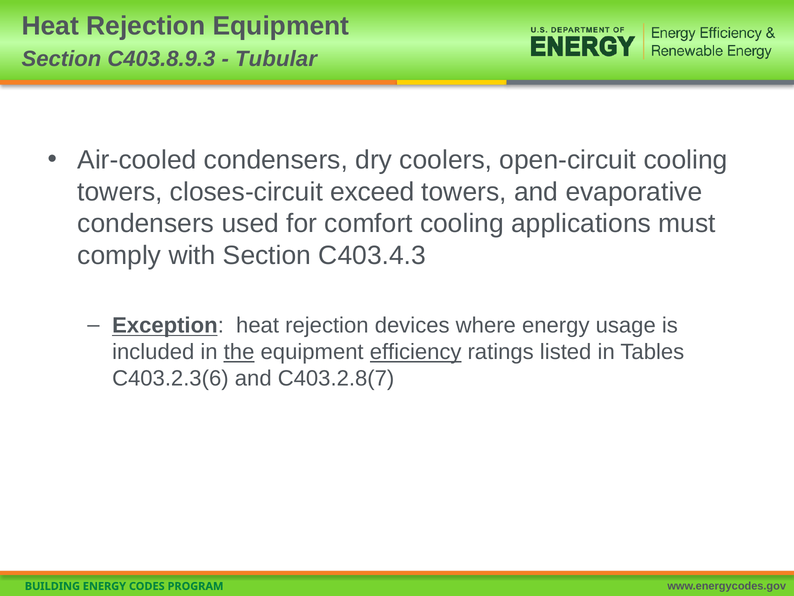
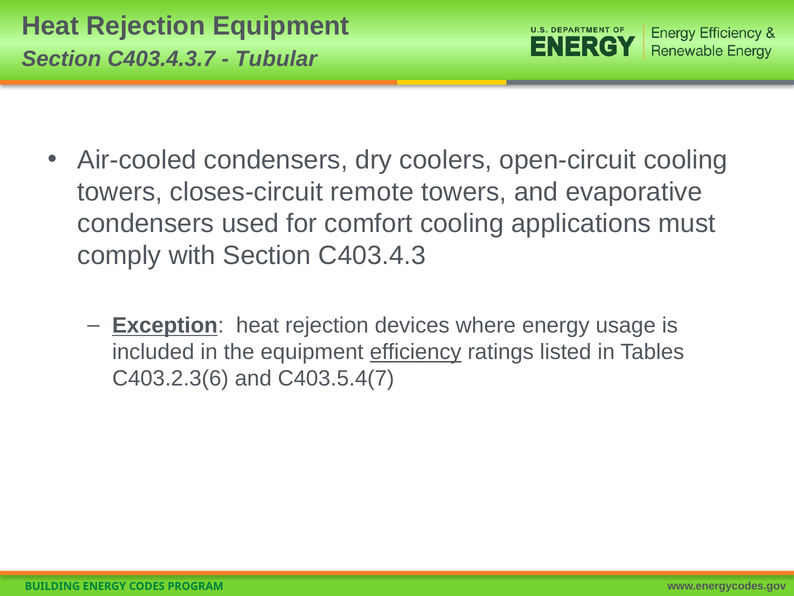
C403.8.9.3: C403.8.9.3 -> C403.4.3.7
exceed: exceed -> remote
the underline: present -> none
C403.2.8(7: C403.2.8(7 -> C403.5.4(7
